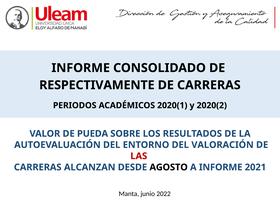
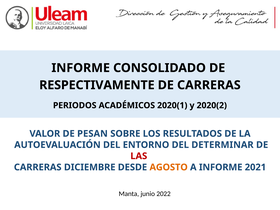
PUEDA: PUEDA -> PESAN
VALORACIÓN: VALORACIÓN -> DETERMINAR
ALCANZAN: ALCANZAN -> DICIEMBRE
AGOSTO colour: black -> orange
